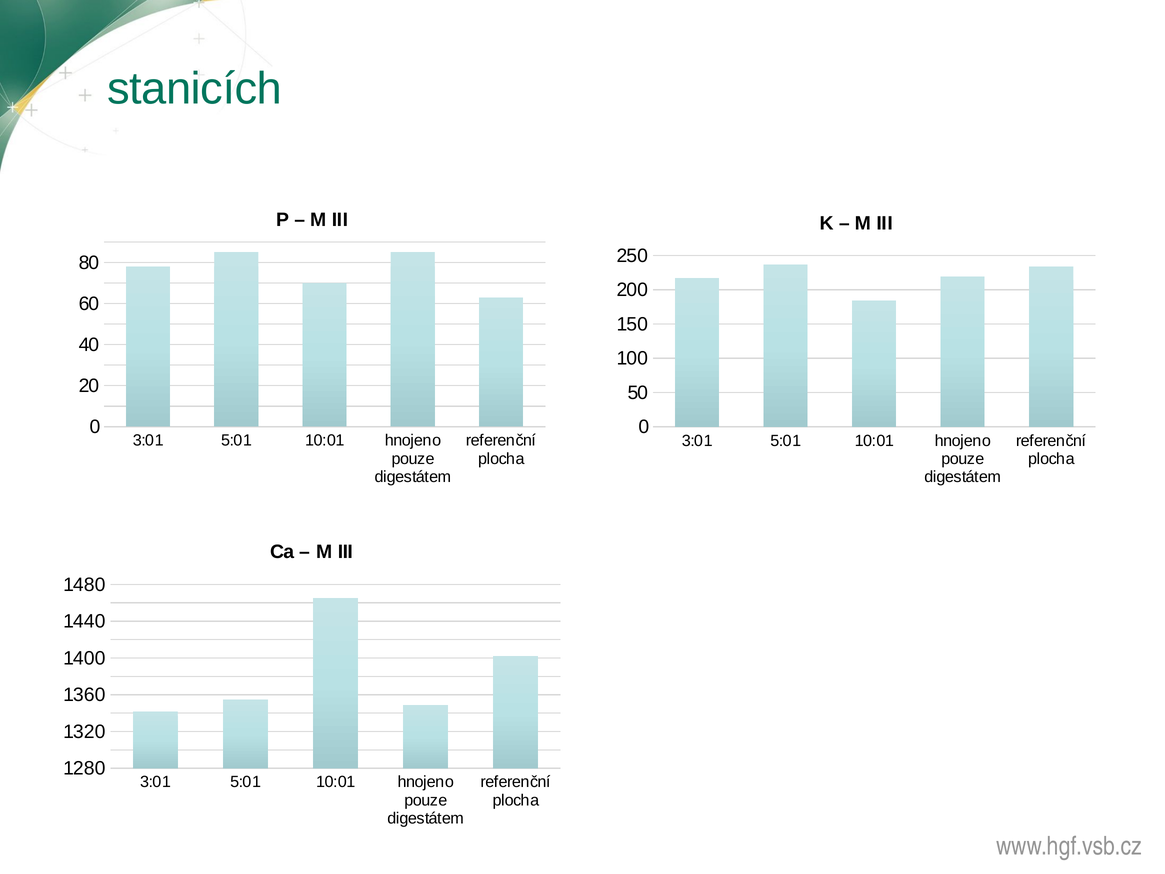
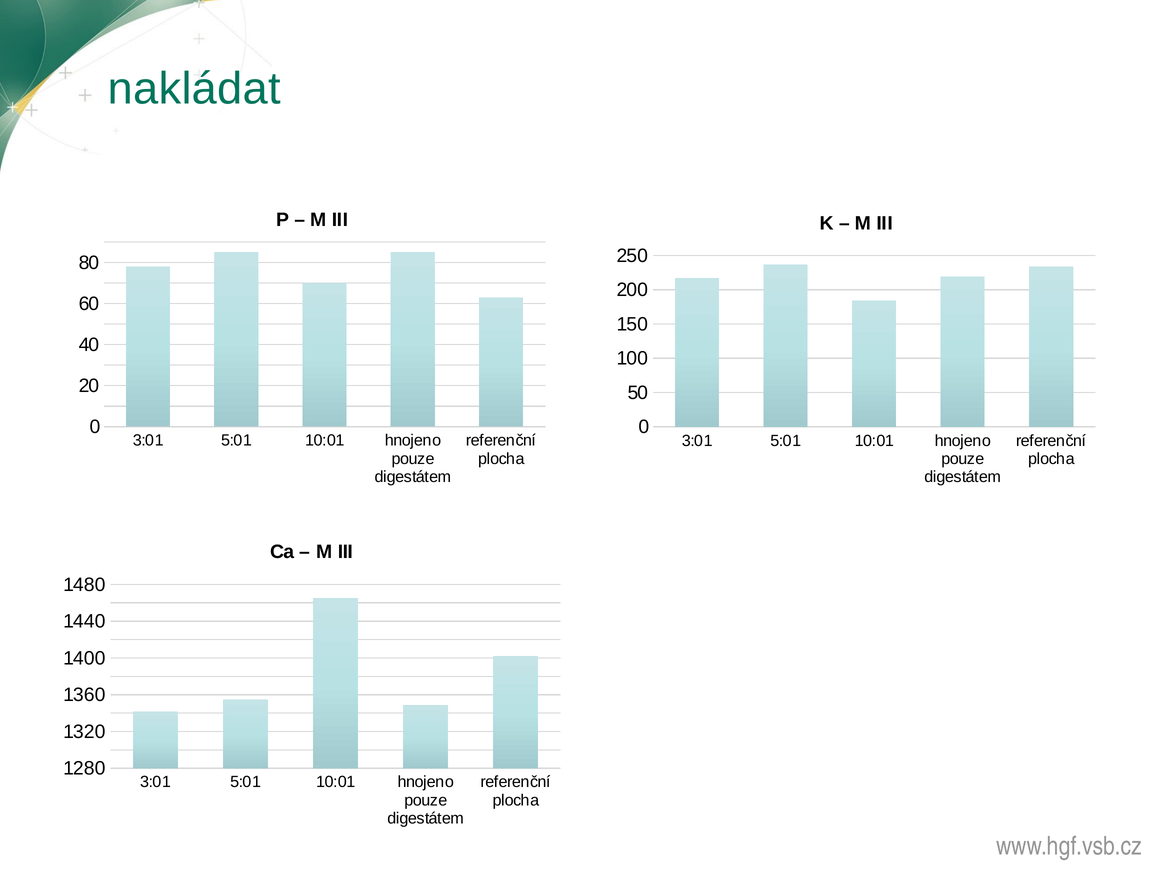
stanicích: stanicích -> nakládat
